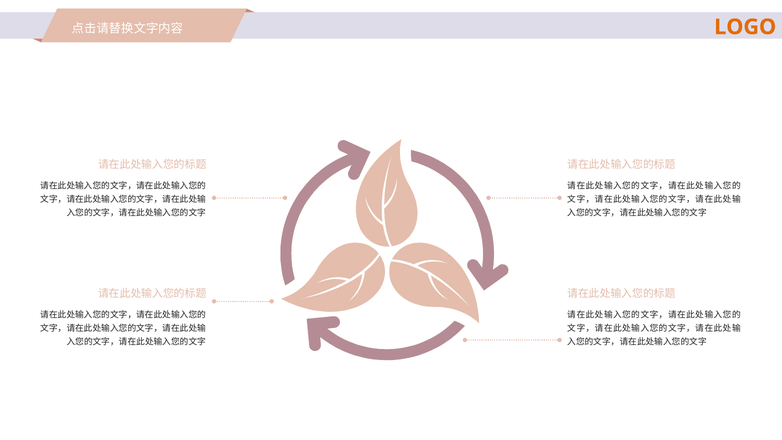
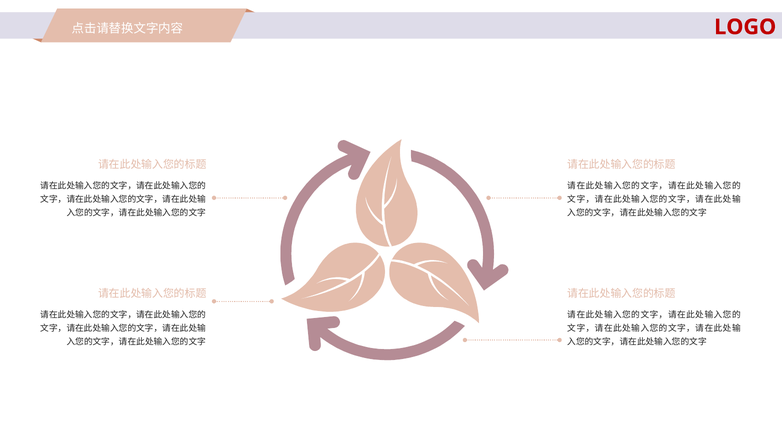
LOGO colour: orange -> red
